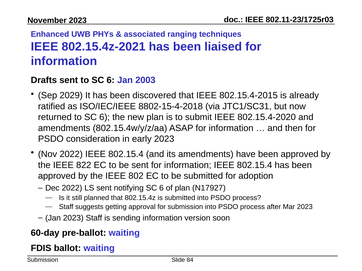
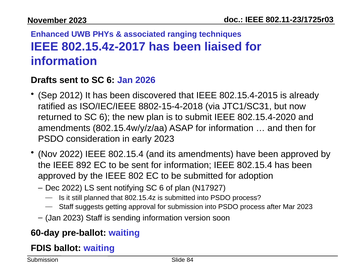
802.15.4z-2021: 802.15.4z-2021 -> 802.15.4z-2017
2003: 2003 -> 2026
2029: 2029 -> 2012
822: 822 -> 892
